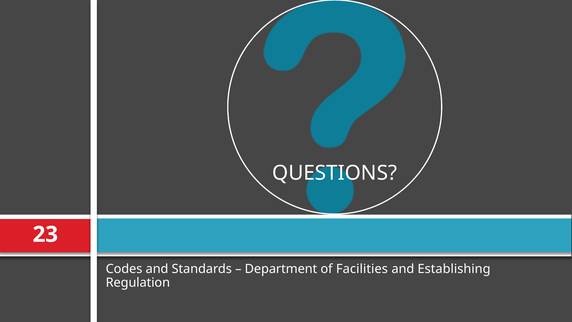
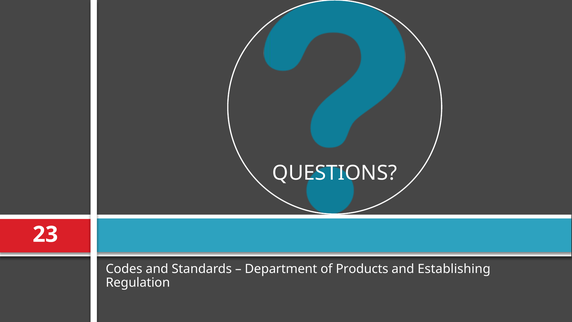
Facilities: Facilities -> Products
